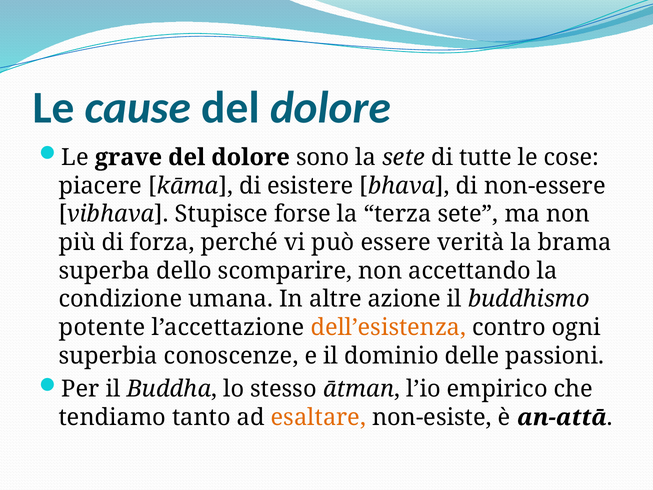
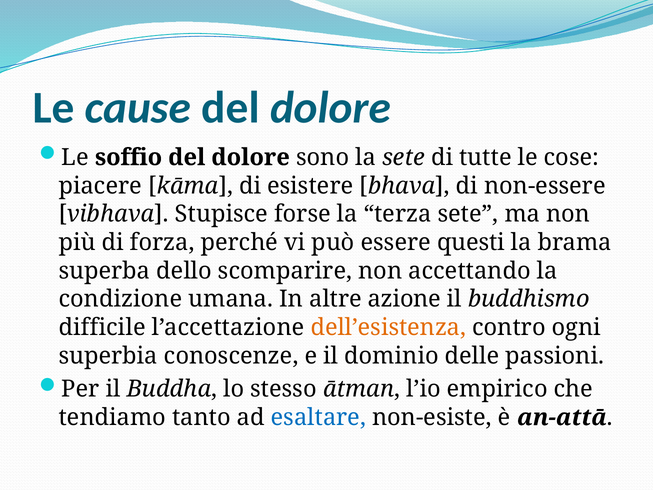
grave: grave -> soffio
verità: verità -> questi
potente: potente -> difficile
esaltare colour: orange -> blue
